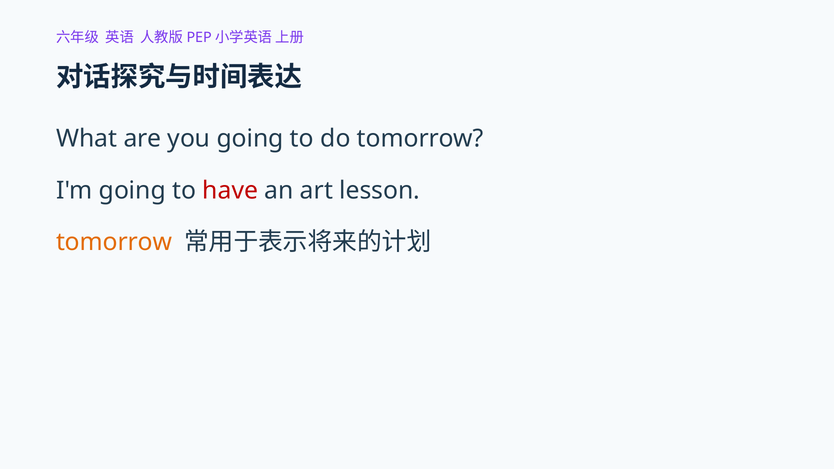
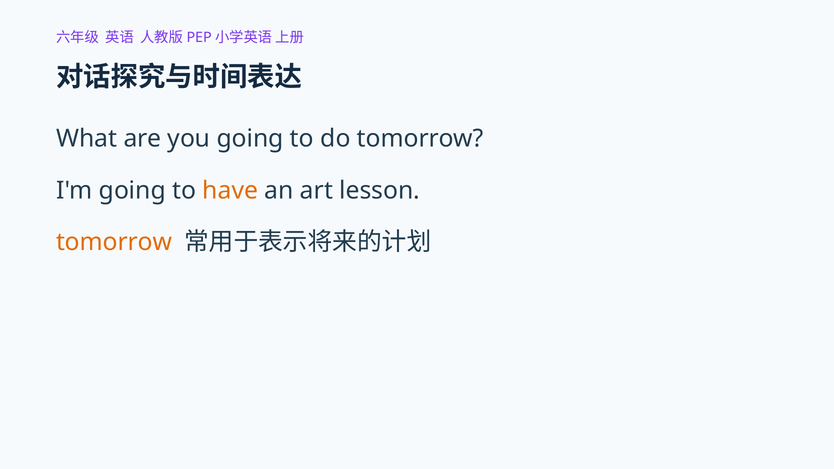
have colour: red -> orange
